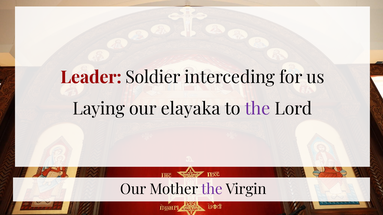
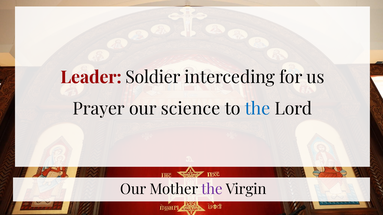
Laying: Laying -> Prayer
elayaka: elayaka -> science
the at (257, 109) colour: purple -> blue
